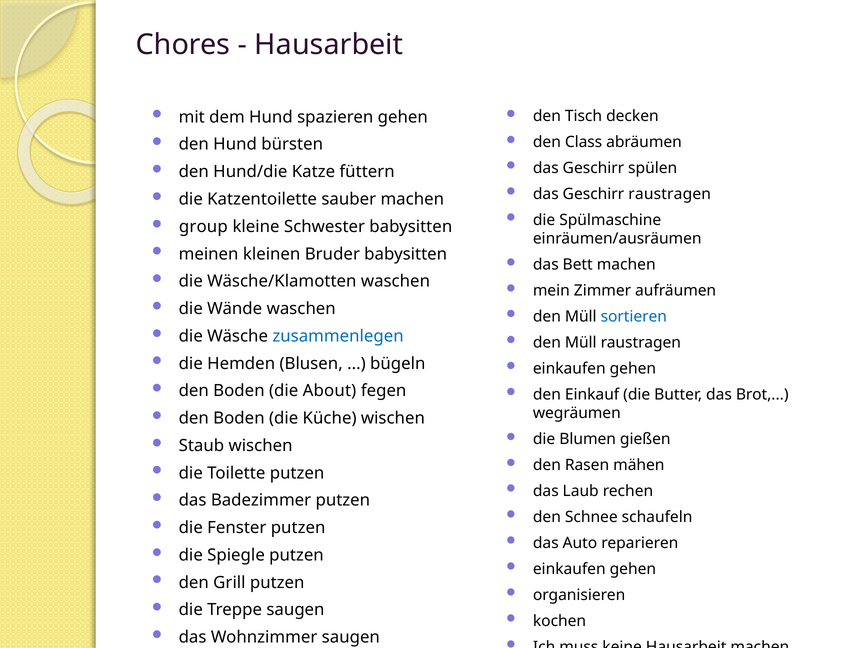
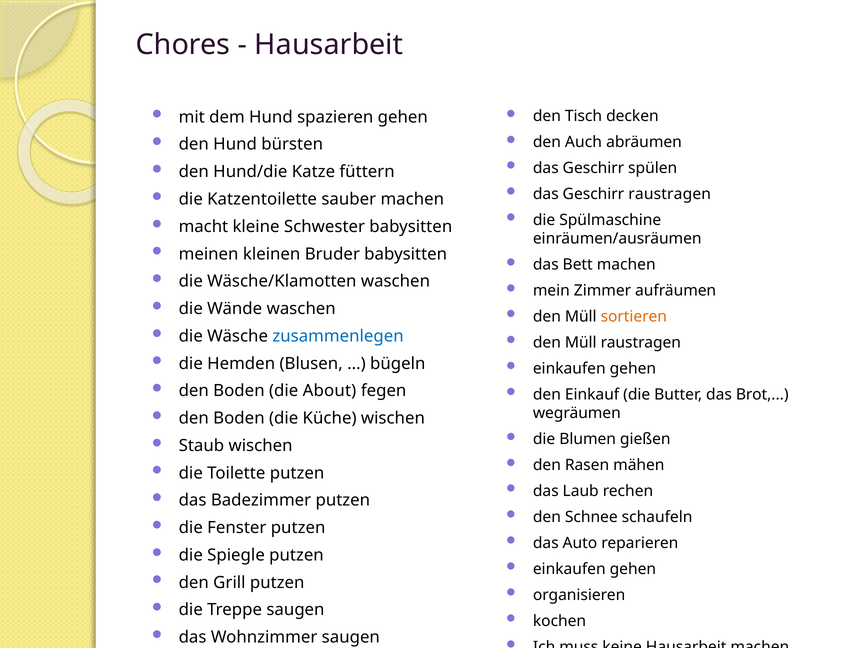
Class: Class -> Auch
group: group -> macht
sortieren colour: blue -> orange
